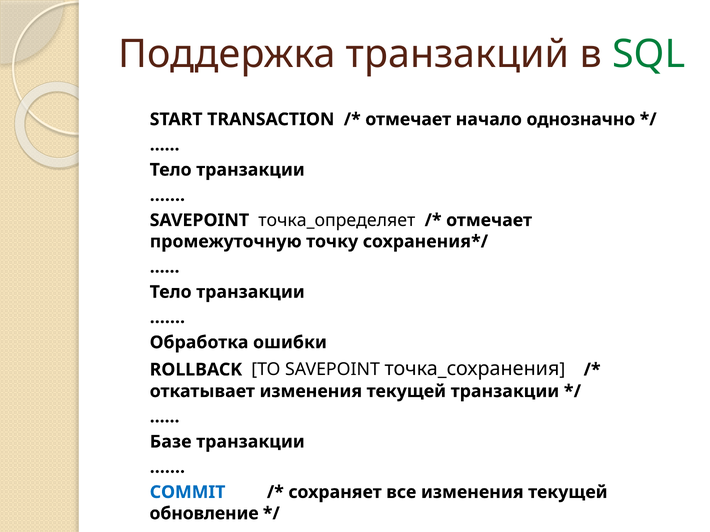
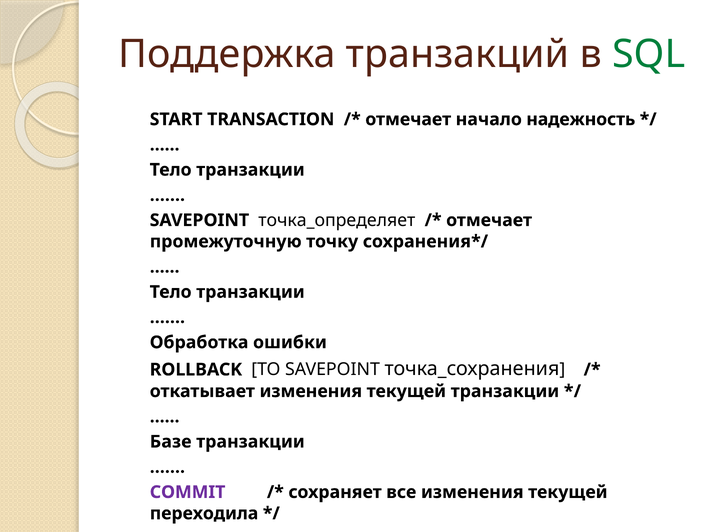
однозначно: однозначно -> надежность
COMMIT colour: blue -> purple
обновление: обновление -> переходила
